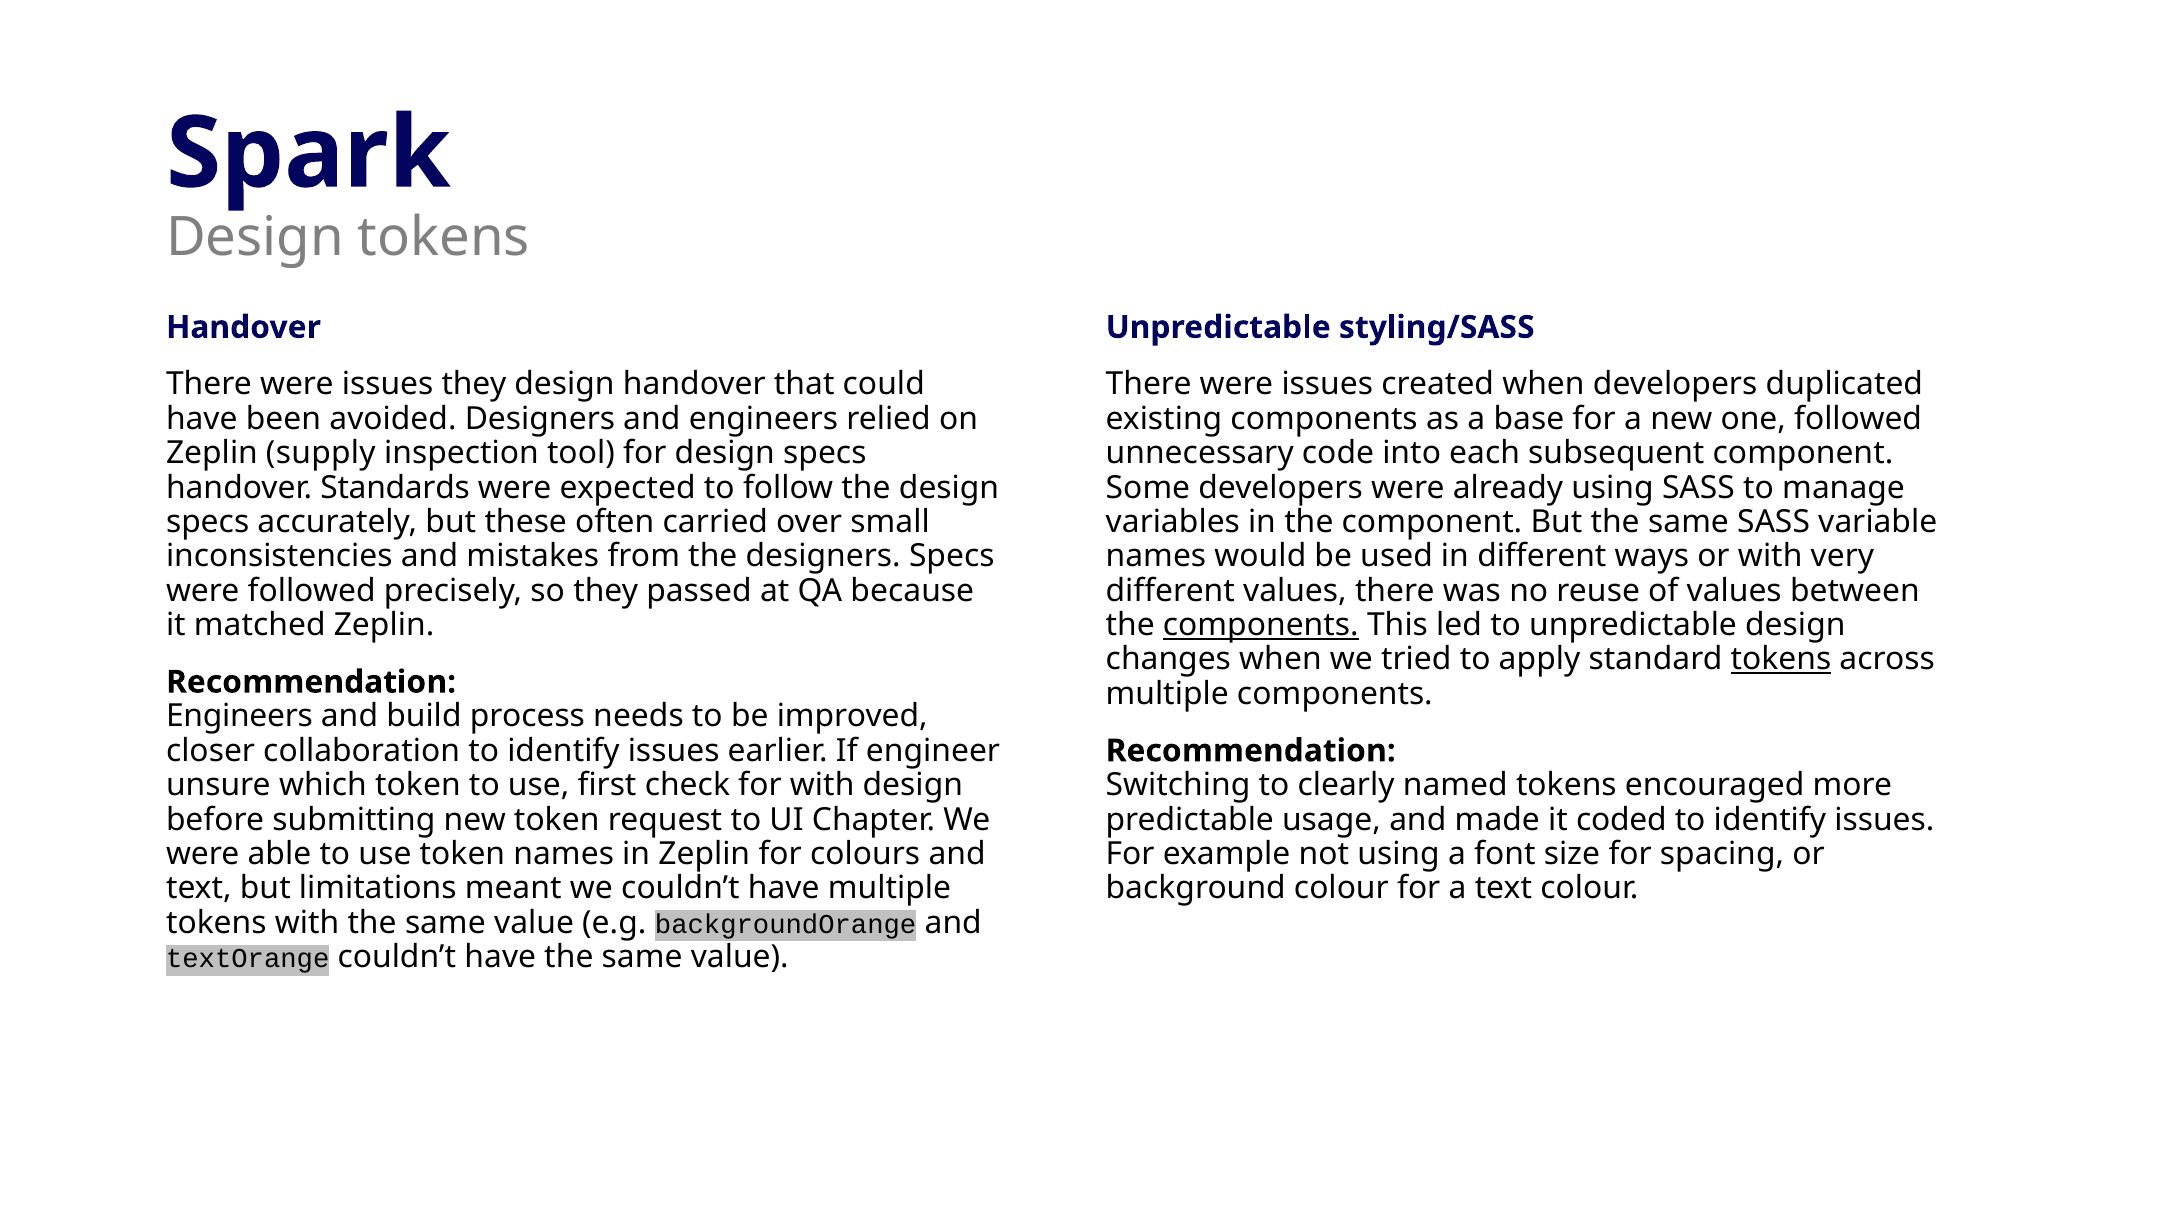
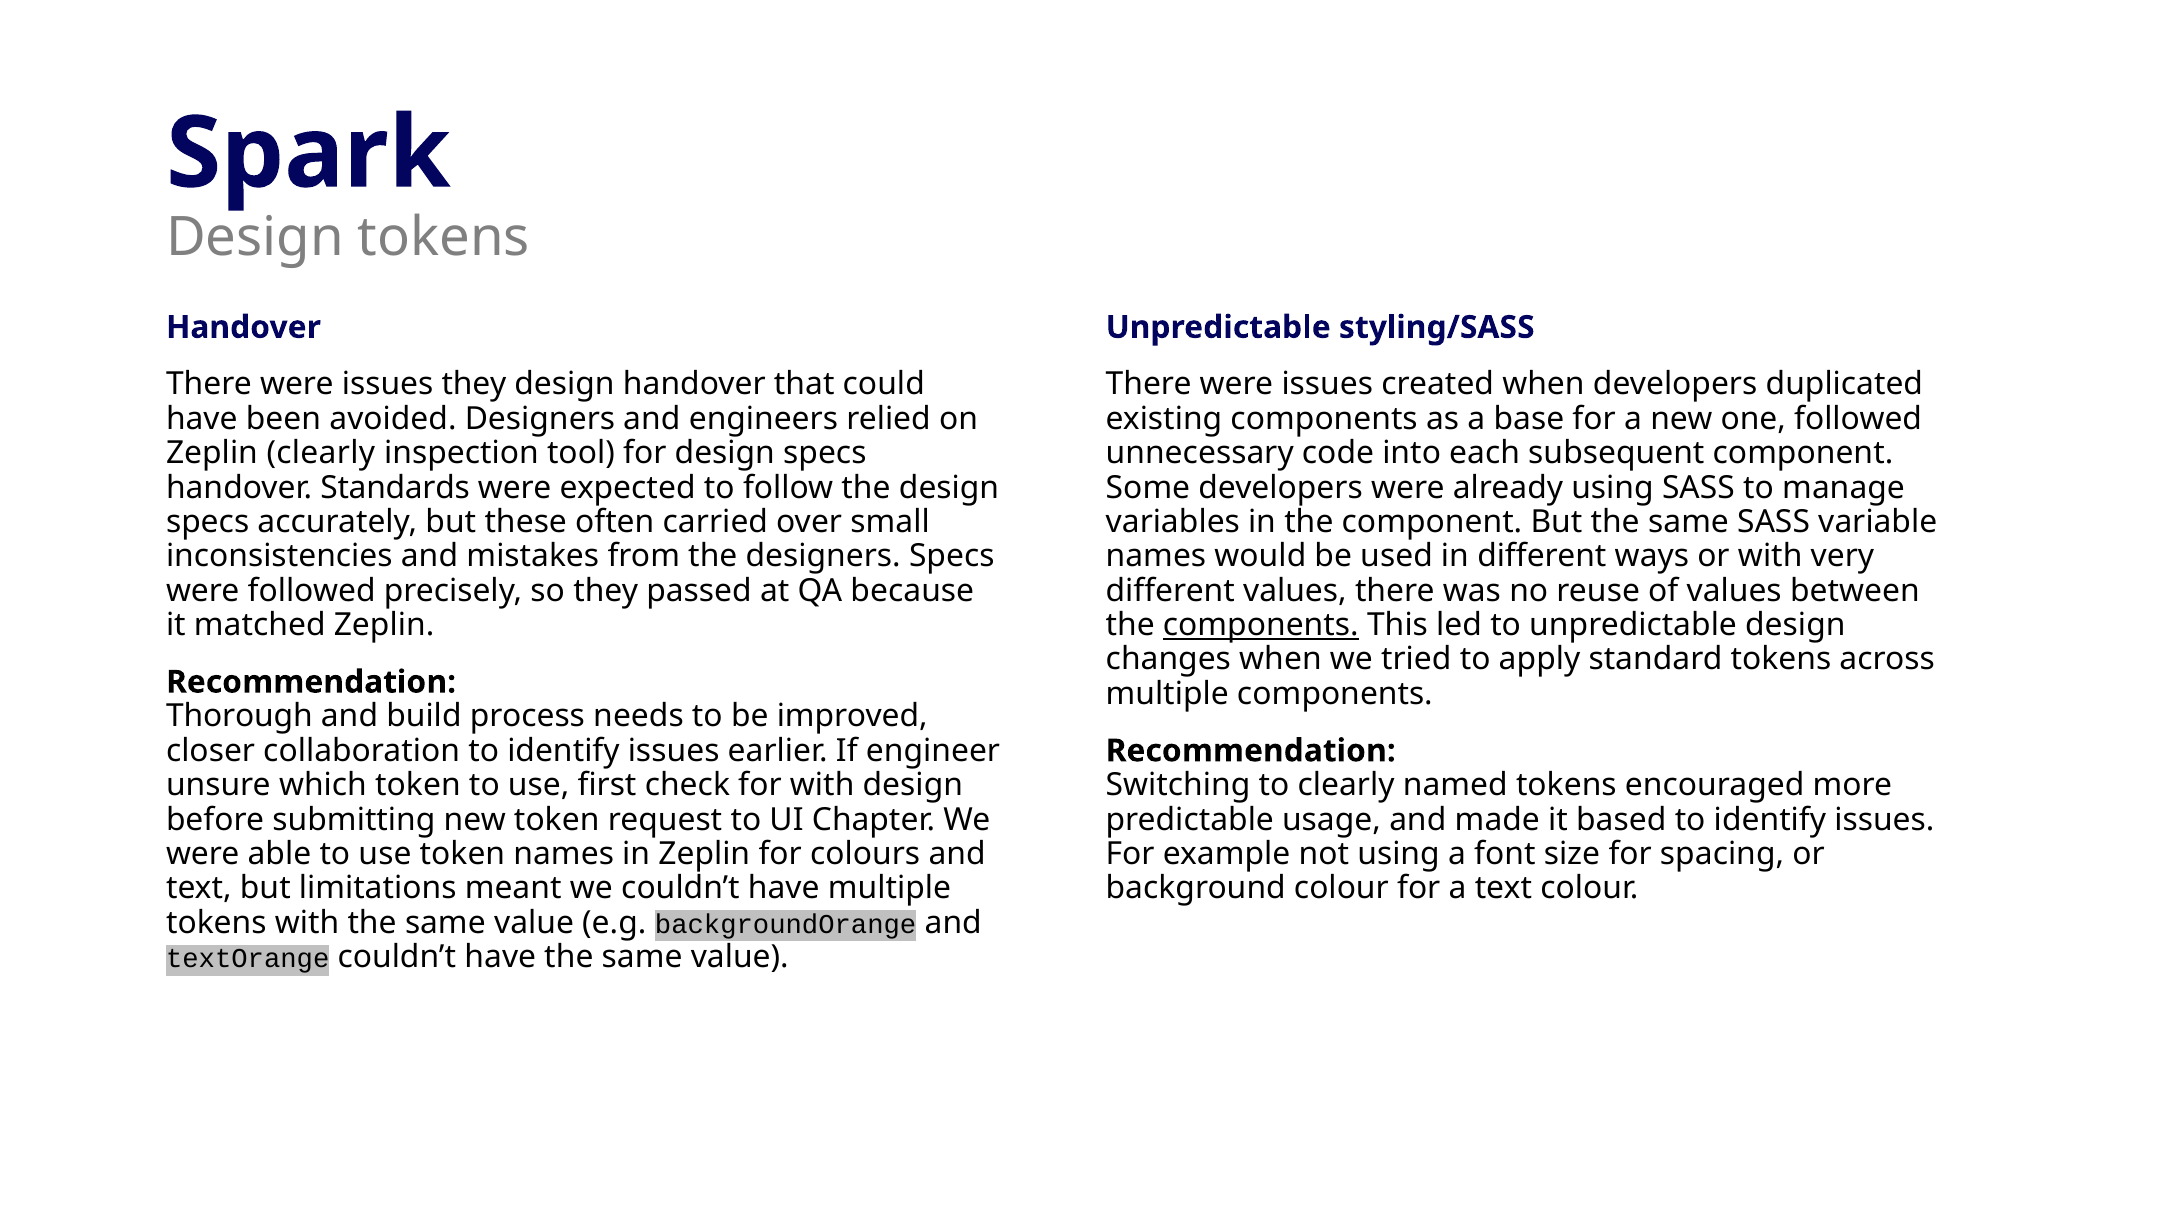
Zeplin supply: supply -> clearly
tokens at (1781, 659) underline: present -> none
Engineers at (239, 716): Engineers -> Thorough
coded: coded -> based
